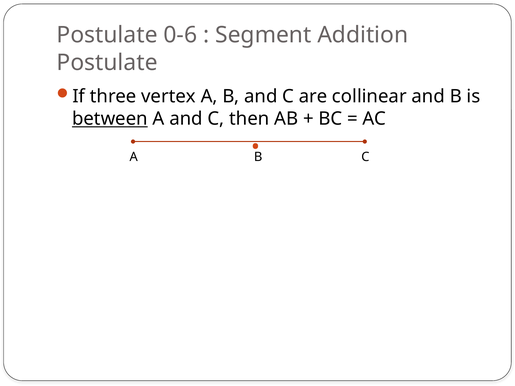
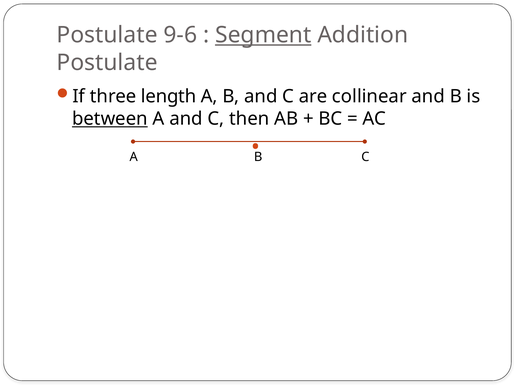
0-6: 0-6 -> 9-6
Segment underline: none -> present
vertex: vertex -> length
